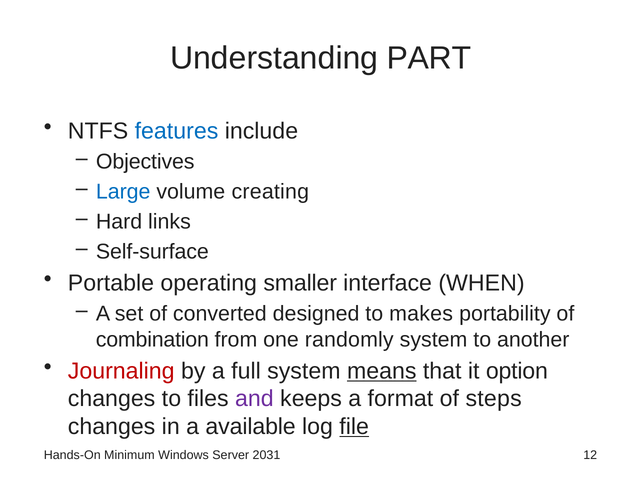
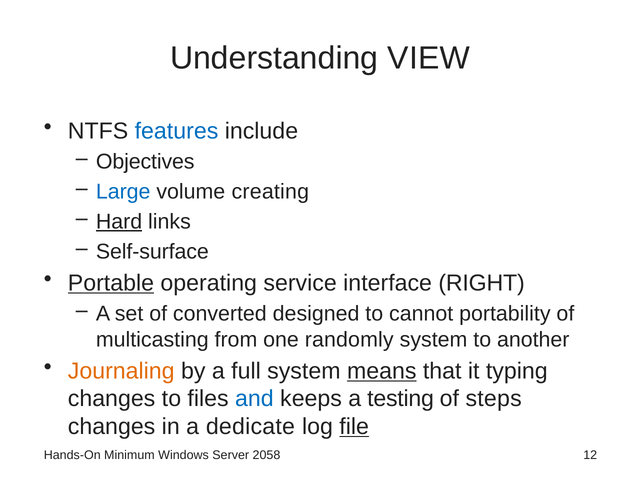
PART: PART -> VIEW
Hard underline: none -> present
Portable underline: none -> present
smaller: smaller -> service
WHEN: WHEN -> RIGHT
makes: makes -> cannot
combination: combination -> multicasting
Journaling colour: red -> orange
option: option -> typing
and colour: purple -> blue
format: format -> testing
available: available -> dedicate
2031: 2031 -> 2058
